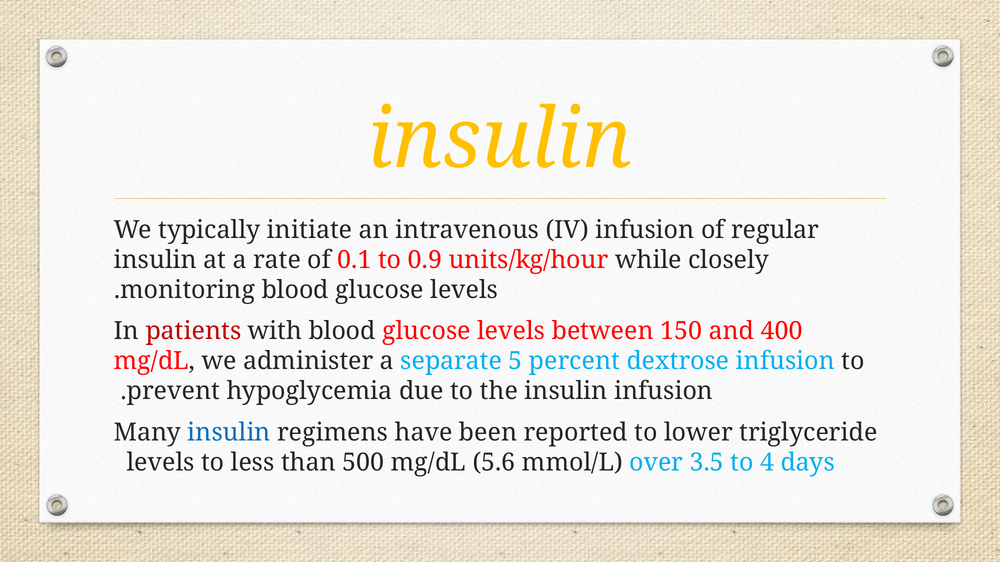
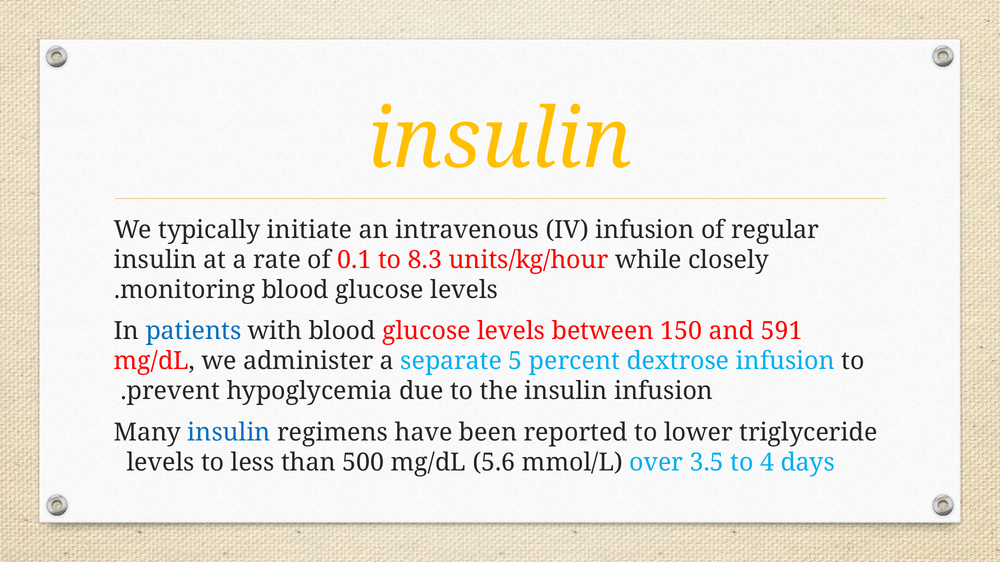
0.9: 0.9 -> 8.3
patients colour: red -> blue
400: 400 -> 591
